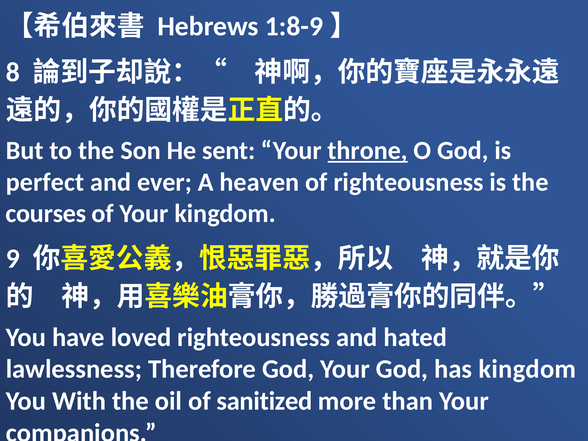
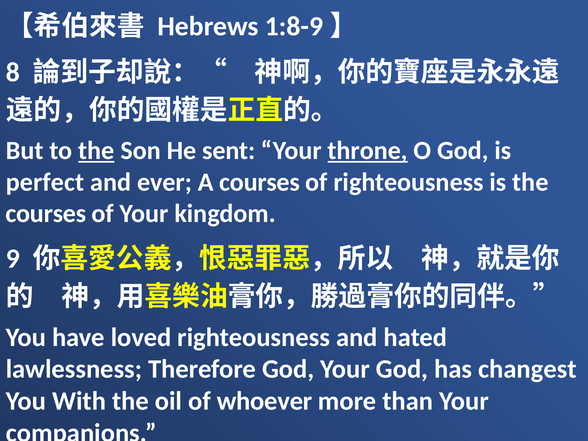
the at (96, 151) underline: none -> present
A heaven: heaven -> courses
has kingdom: kingdom -> changest
sanitized: sanitized -> whoever
